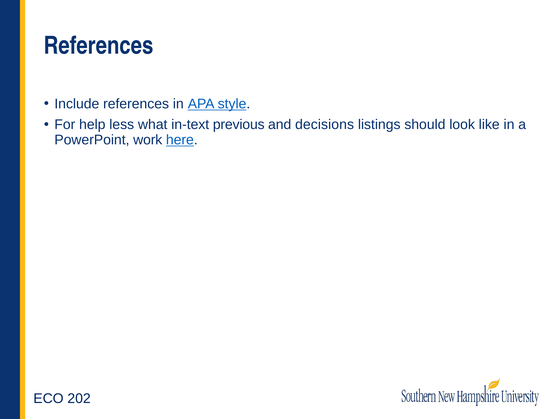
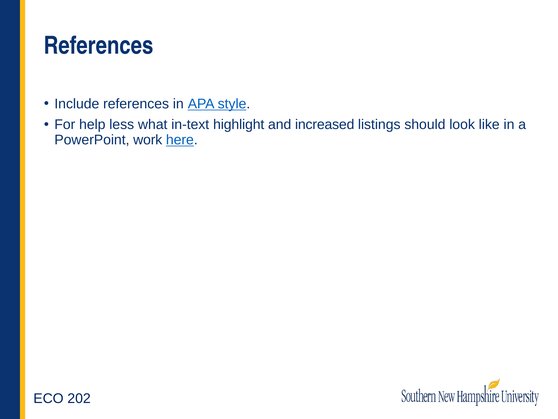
previous: previous -> highlight
decisions: decisions -> increased
